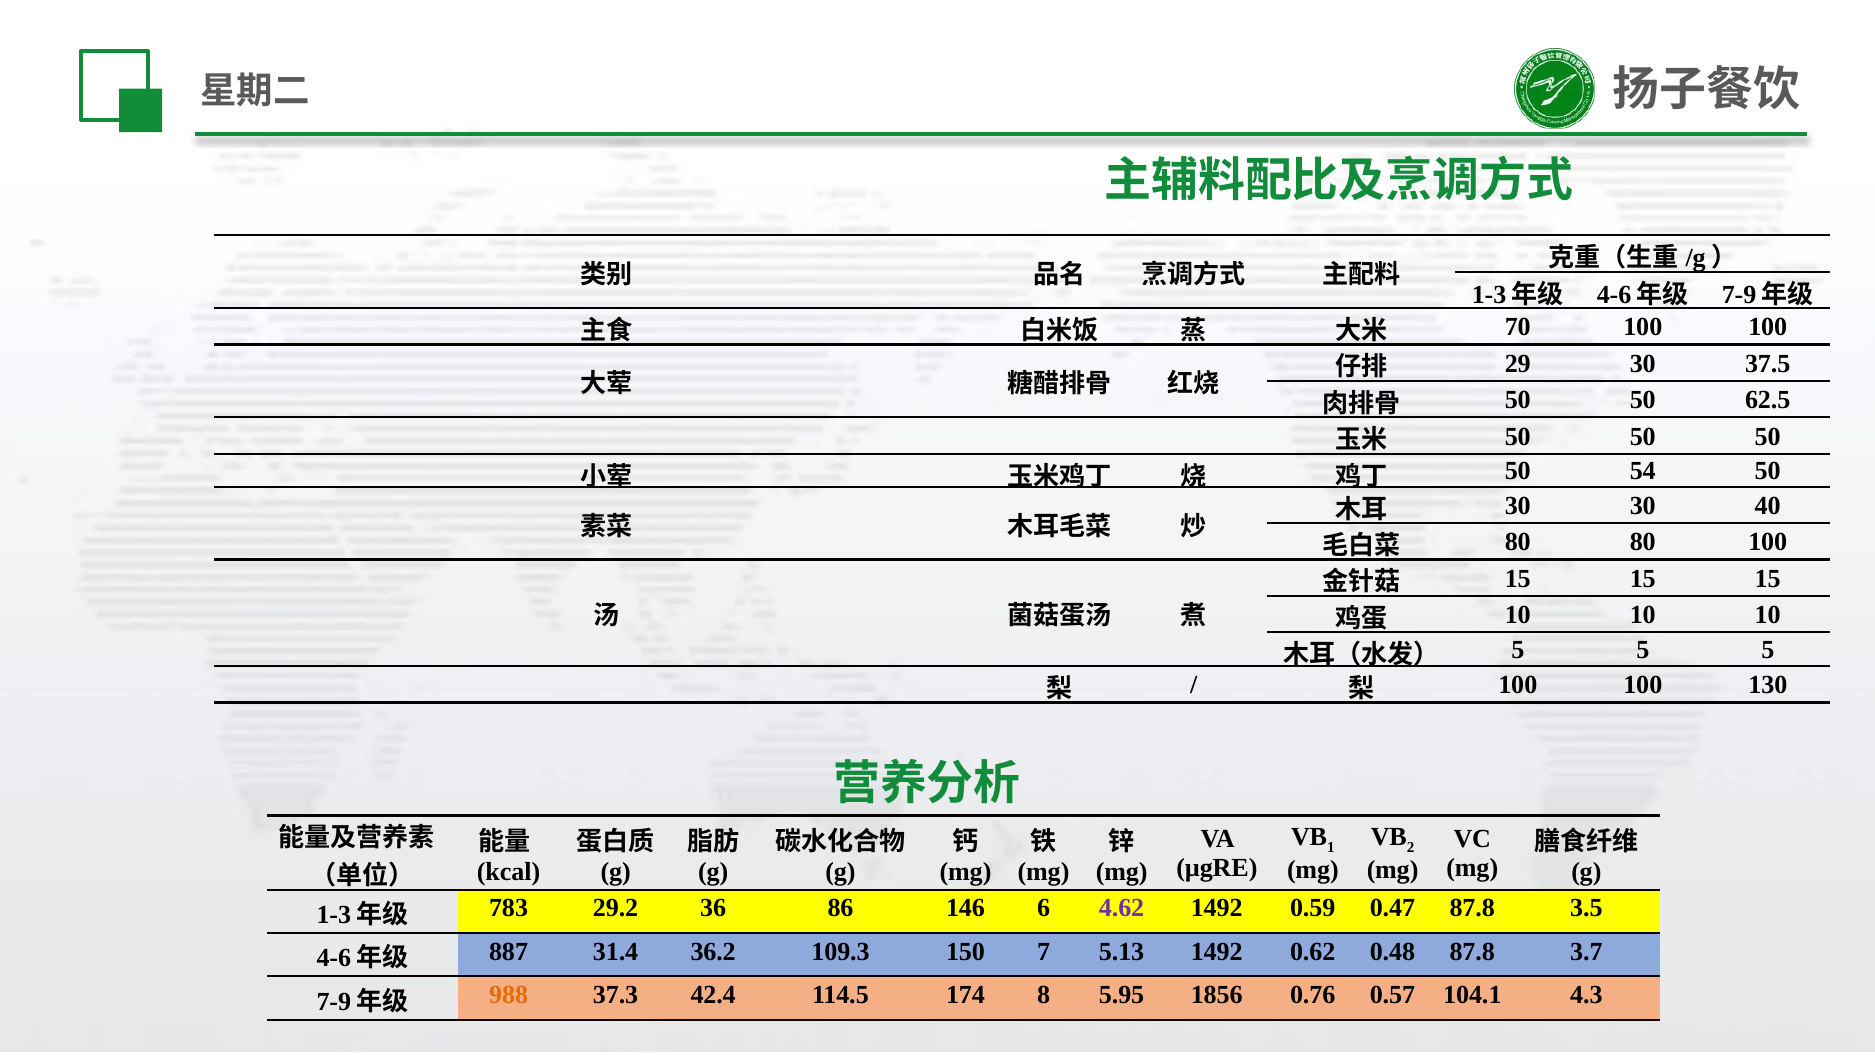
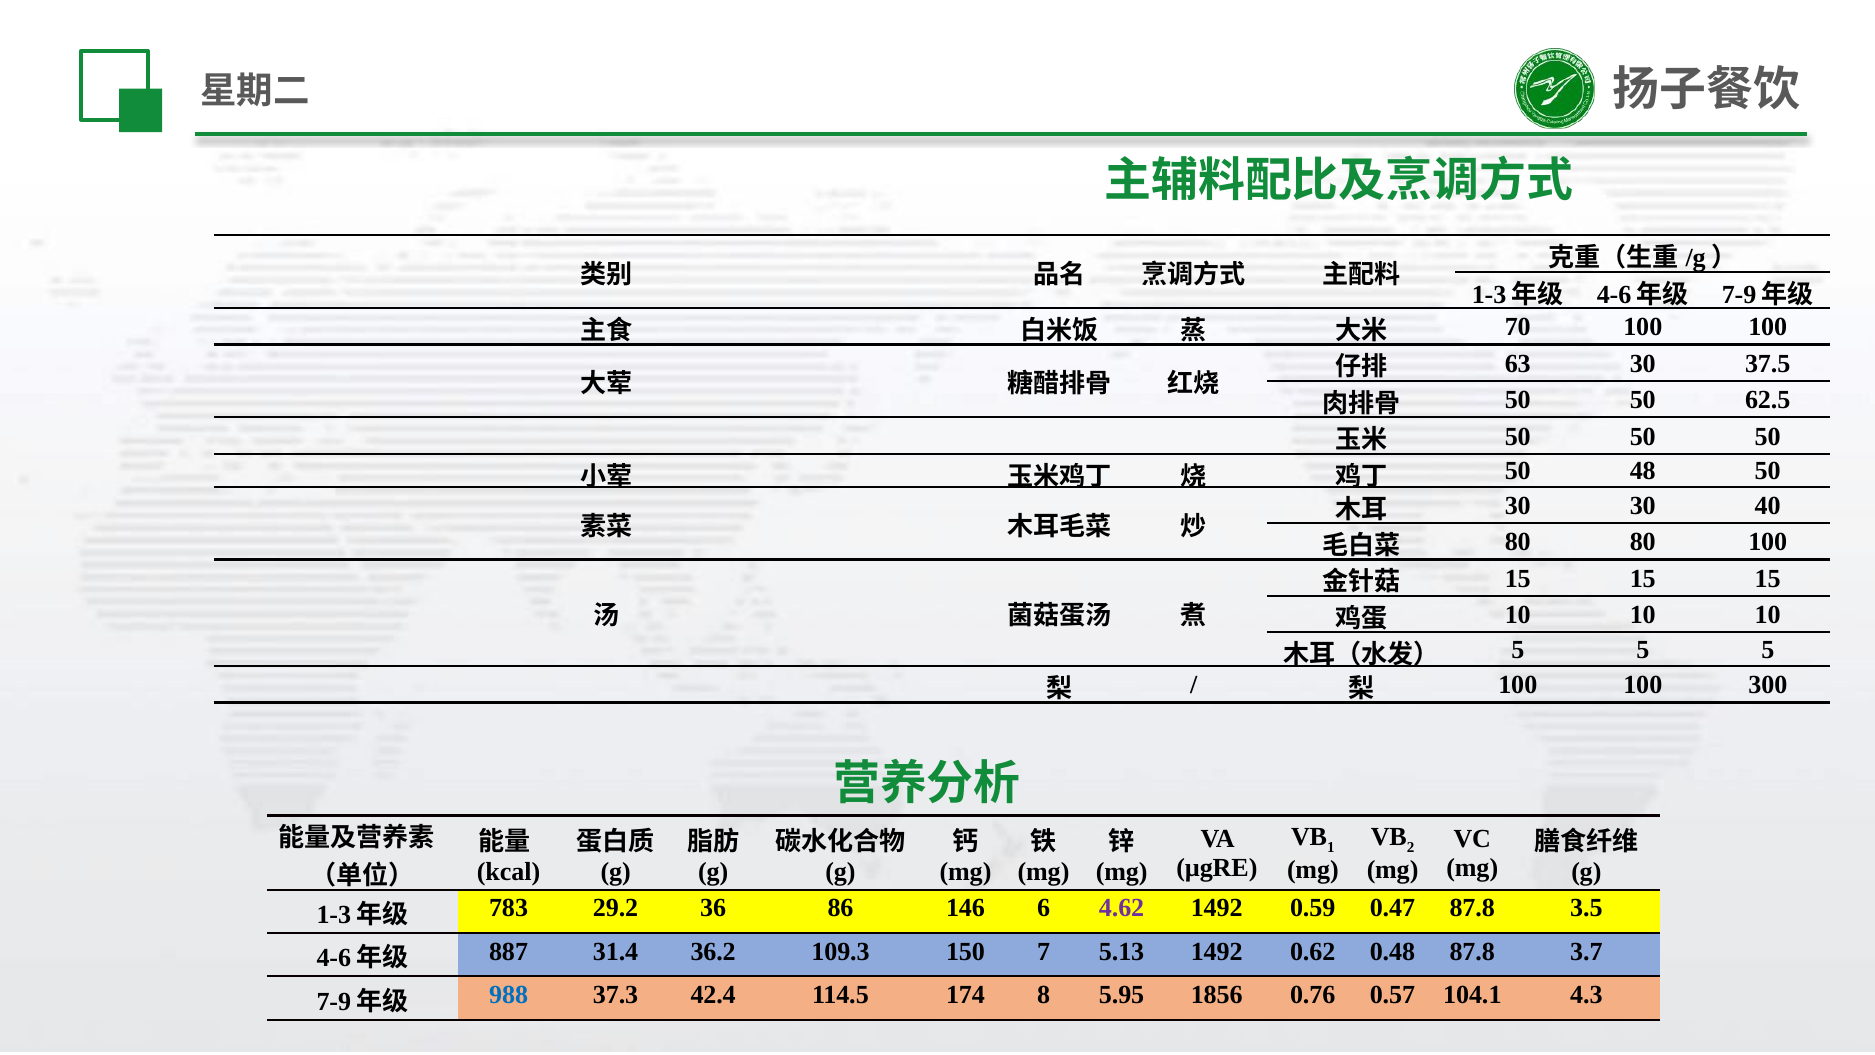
29: 29 -> 63
54: 54 -> 48
130: 130 -> 300
988 colour: orange -> blue
